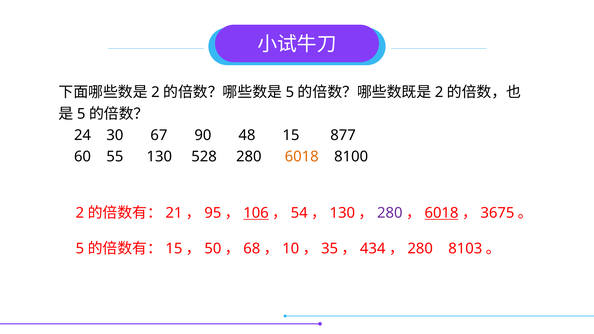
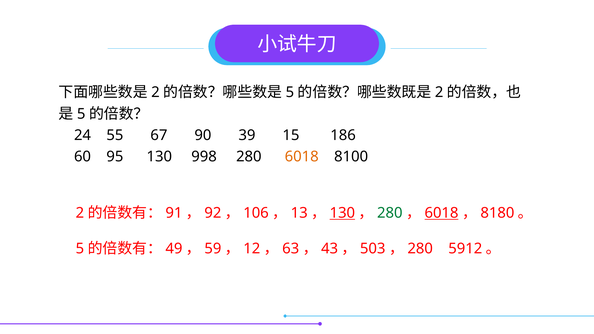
30: 30 -> 55
48: 48 -> 39
877: 877 -> 186
55: 55 -> 95
528: 528 -> 998
21: 21 -> 91
95: 95 -> 92
106 underline: present -> none
54: 54 -> 13
130 at (342, 213) underline: none -> present
280 at (390, 213) colour: purple -> green
3675: 3675 -> 8180
15 at (174, 249): 15 -> 49
50: 50 -> 59
68: 68 -> 12
10: 10 -> 63
35: 35 -> 43
434: 434 -> 503
8103: 8103 -> 5912
